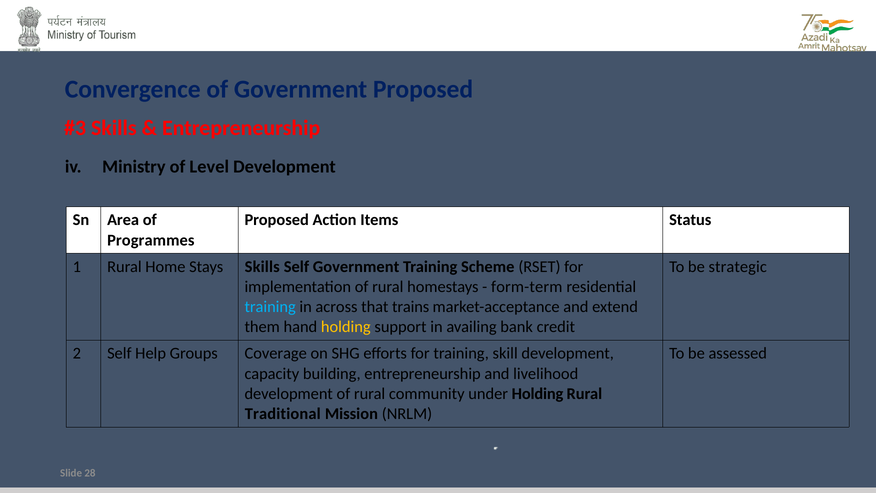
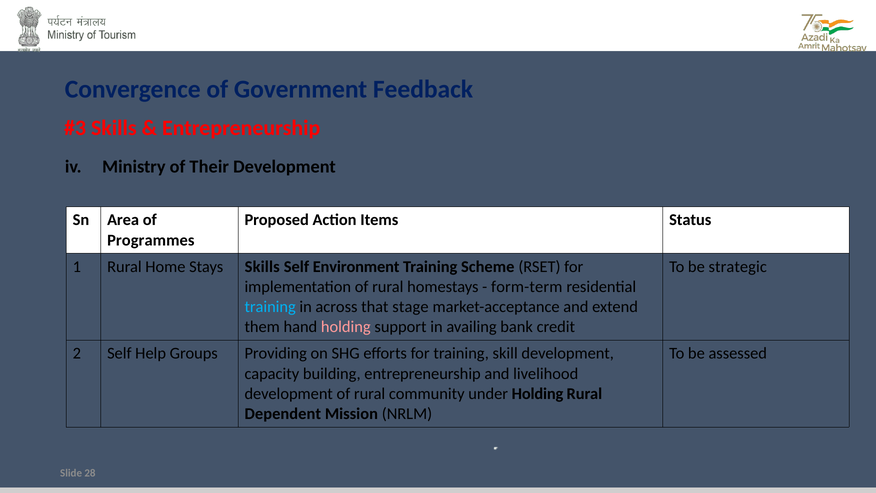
Government Proposed: Proposed -> Feedback
Level: Level -> Their
Self Government: Government -> Environment
trains: trains -> stage
holding at (346, 327) colour: yellow -> pink
Coverage: Coverage -> Providing
Traditional: Traditional -> Dependent
